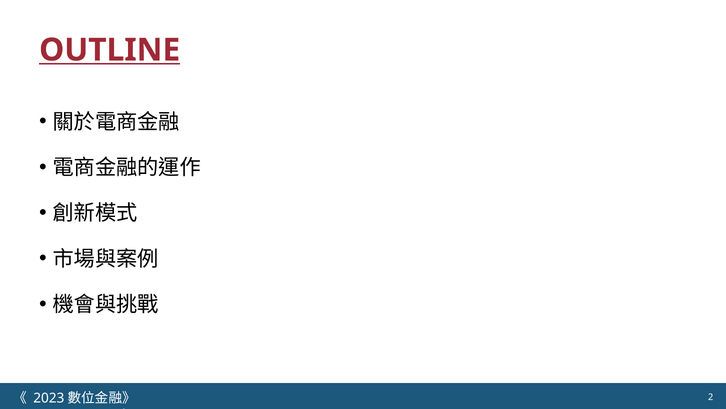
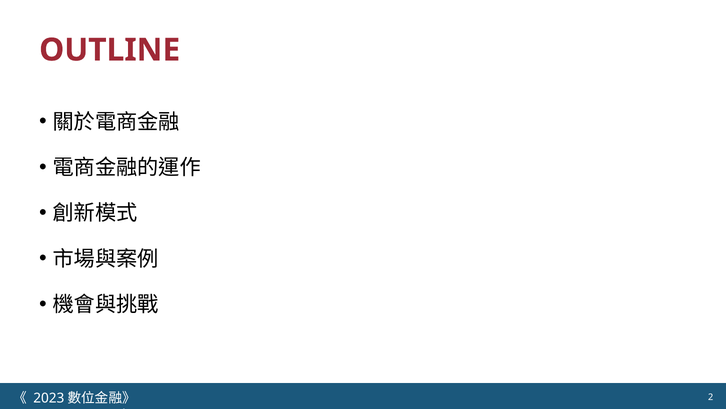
OUTLINE underline: present -> none
